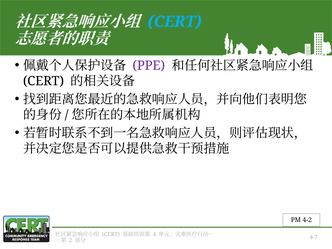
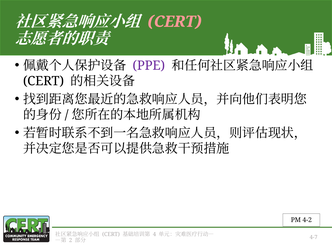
CERT at (175, 22) colour: light blue -> pink
